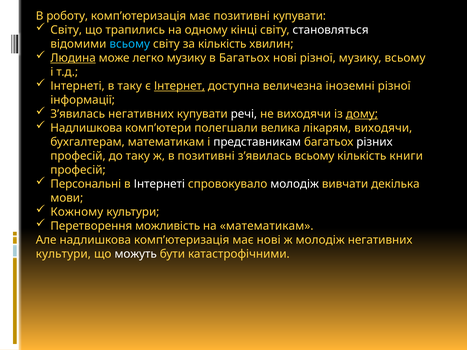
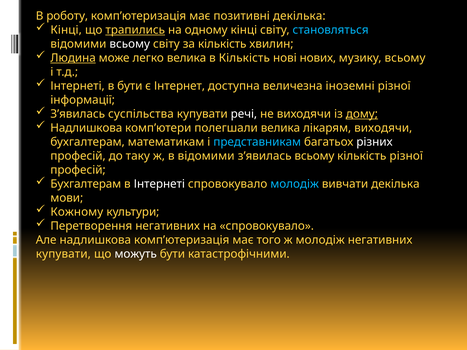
позитивні купувати: купувати -> декілька
Світу at (66, 30): Світу -> Кінці
трапились underline: none -> present
становляться colour: white -> light blue
всьому at (130, 44) colour: light blue -> white
легко музику: музику -> велика
в Багатьох: Багатьох -> Кількість
нові різної: різної -> нових
в таку: таку -> бути
Інтернет underline: present -> none
З’явилась негативних: негативних -> суспільства
представникам colour: white -> light blue
в позитивні: позитивні -> відомими
кількість книги: книги -> різної
Персональні at (86, 184): Персональні -> Бухгалтерам
молодіж at (295, 184) colour: white -> light blue
Перетворення можливість: можливість -> негативних
на математикам: математикам -> спровокувало
має нові: нові -> того
культури at (63, 254): культури -> купувати
